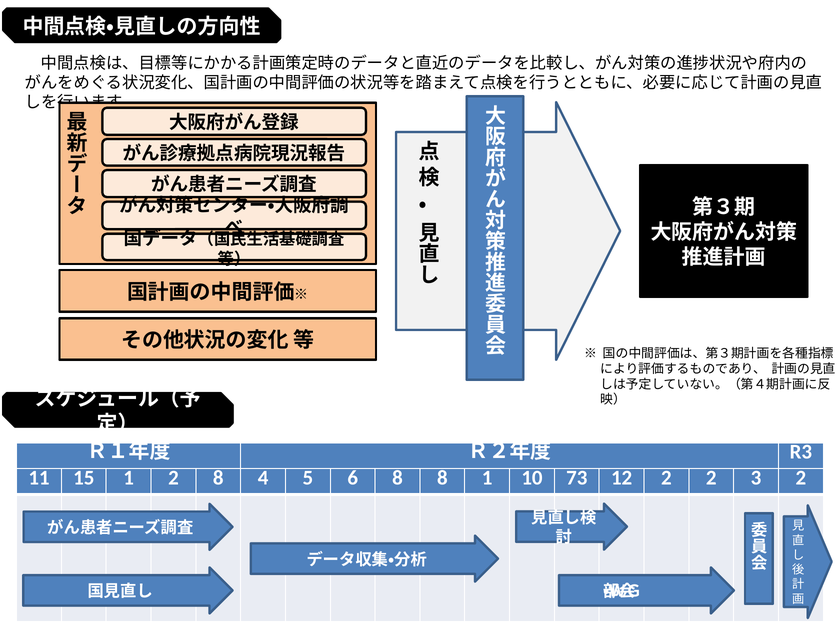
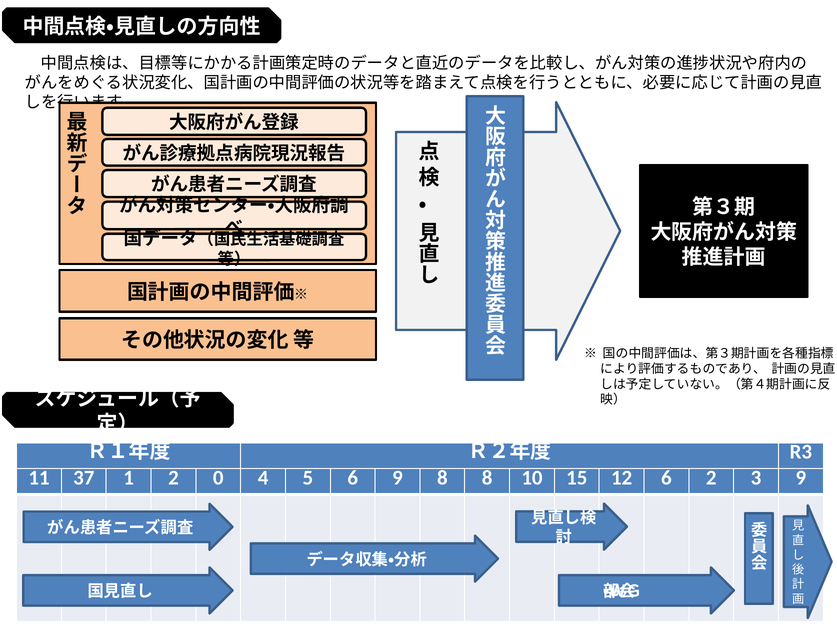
15: 15 -> 37
2 8: 8 -> 0
6 8: 8 -> 9
8 1: 1 -> 8
73: 73 -> 15
12 2: 2 -> 6
3 2: 2 -> 9
